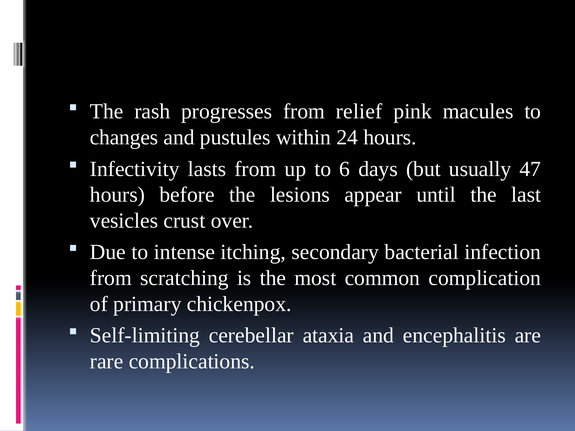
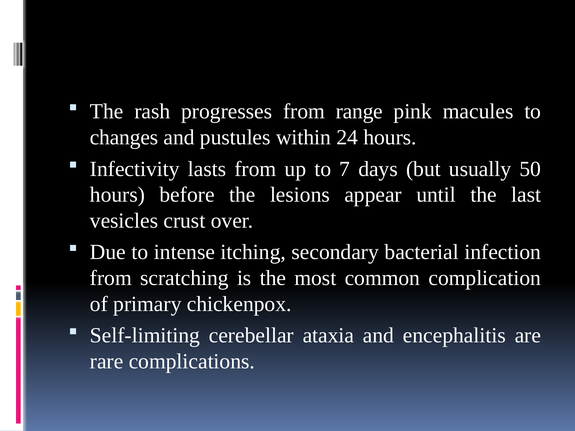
relief: relief -> range
6: 6 -> 7
47: 47 -> 50
